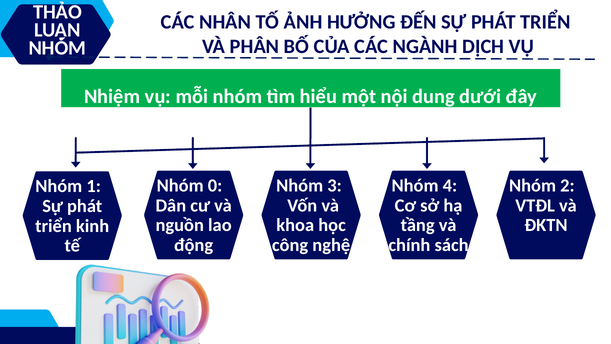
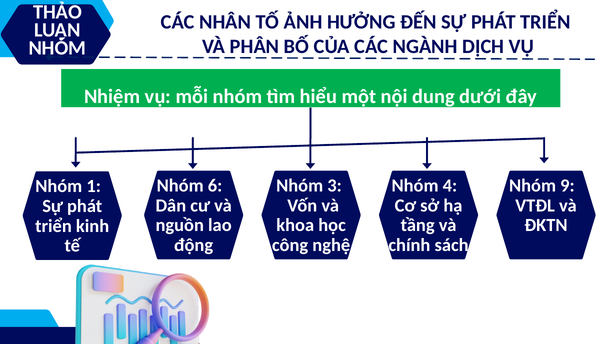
0: 0 -> 6
2: 2 -> 9
